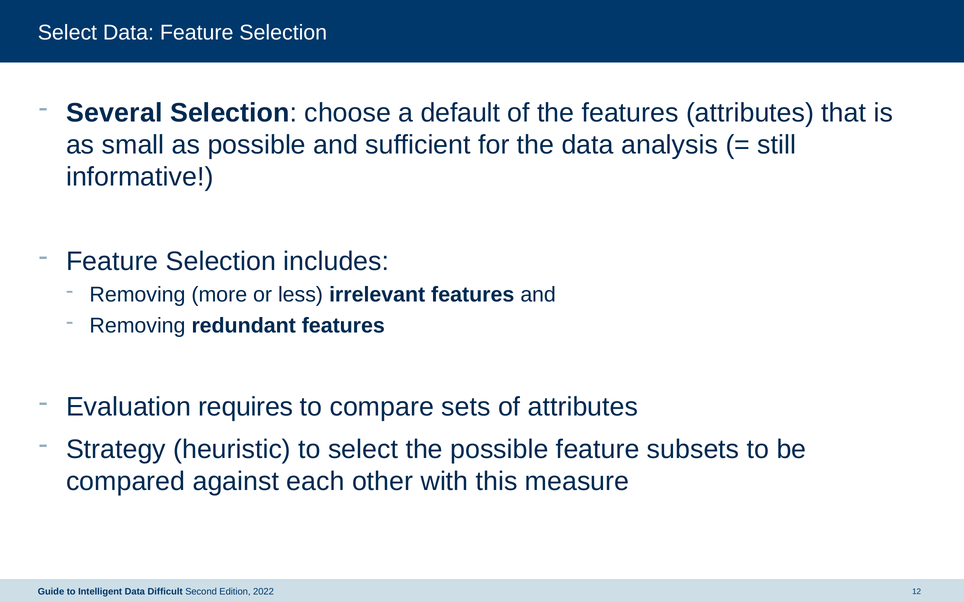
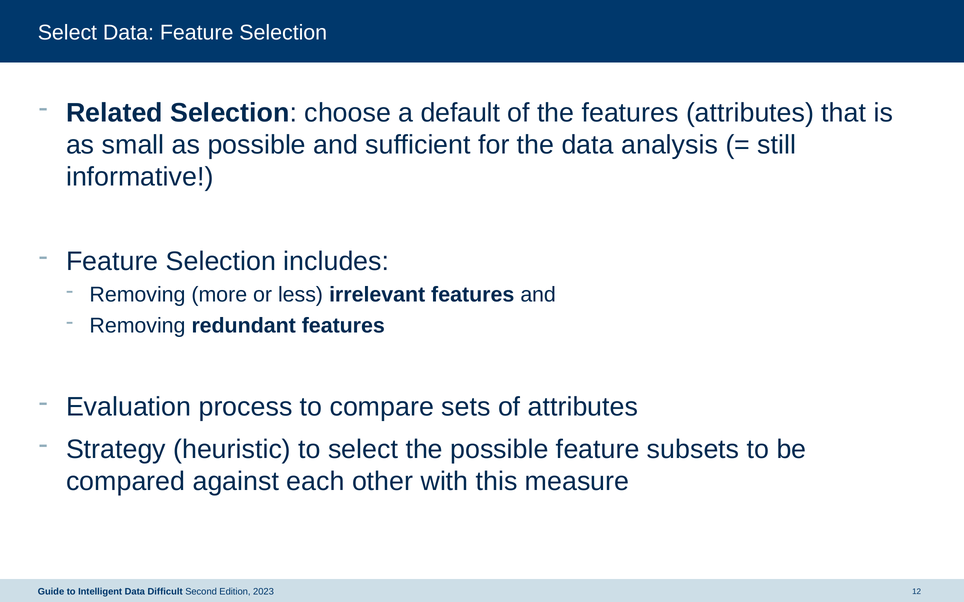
Several: Several -> Related
requires: requires -> process
2022: 2022 -> 2023
